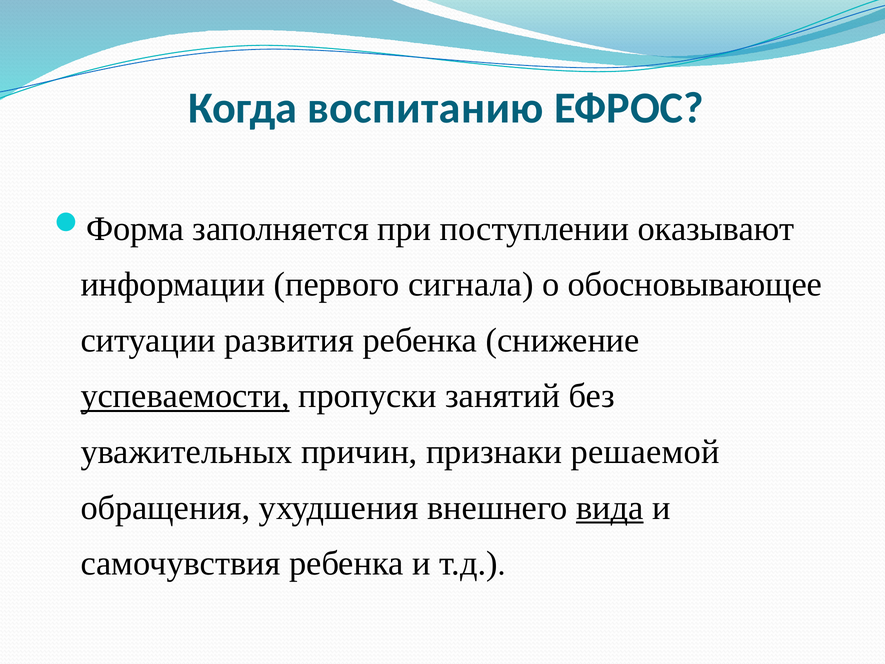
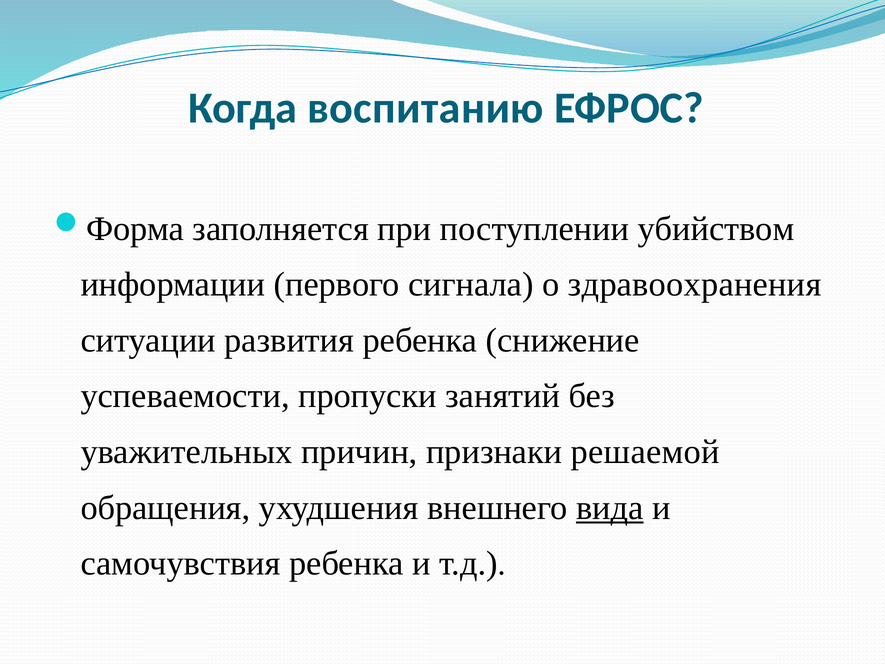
оказывают: оказывают -> убийством
обосновывающее: обосновывающее -> здравоохранения
успеваемости underline: present -> none
